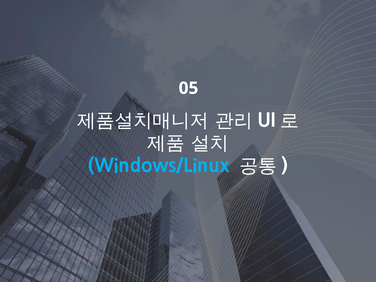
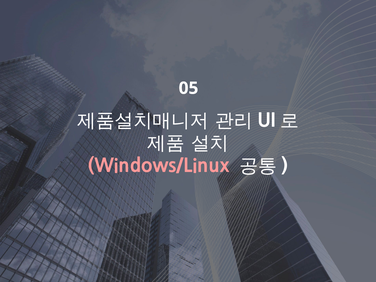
Windows/Linux colour: light blue -> pink
